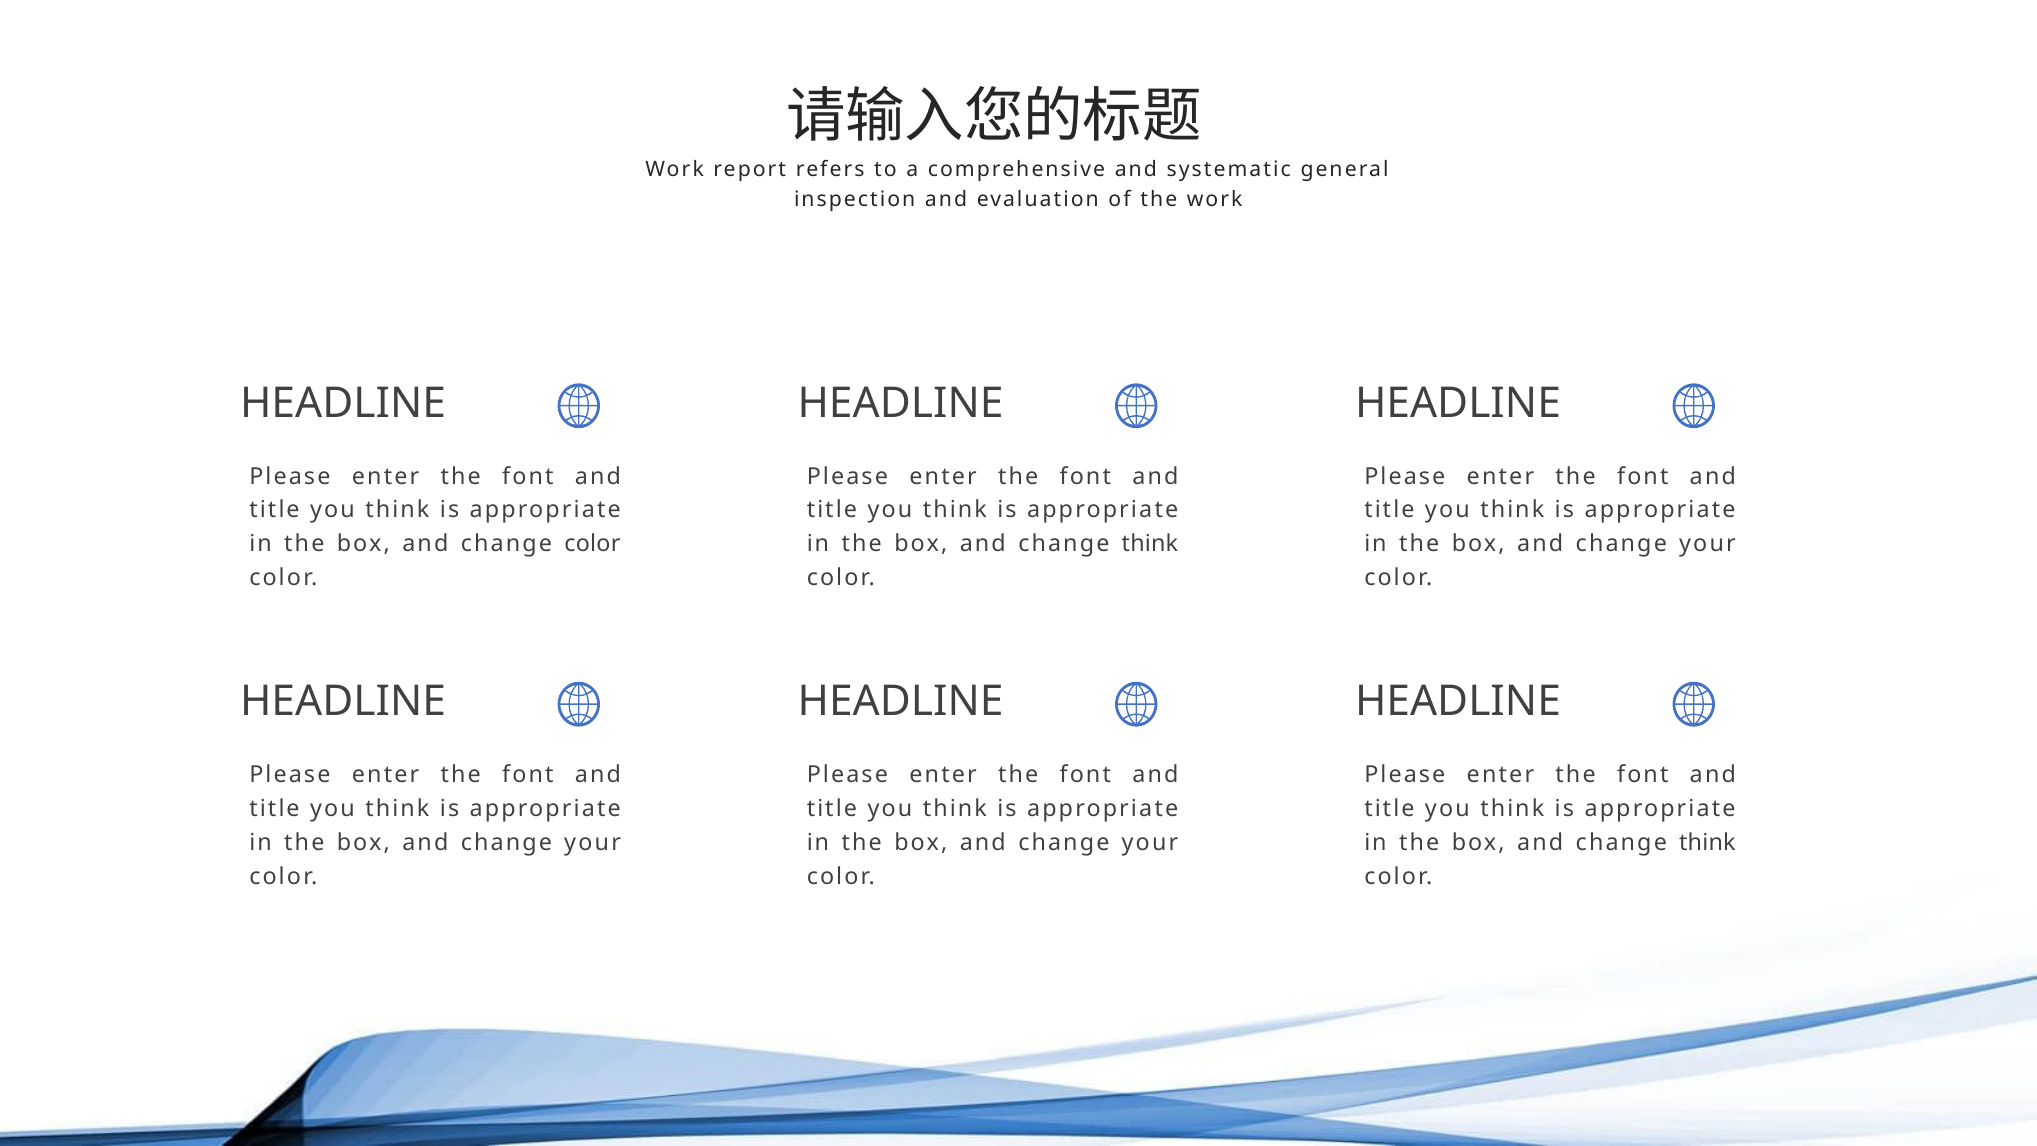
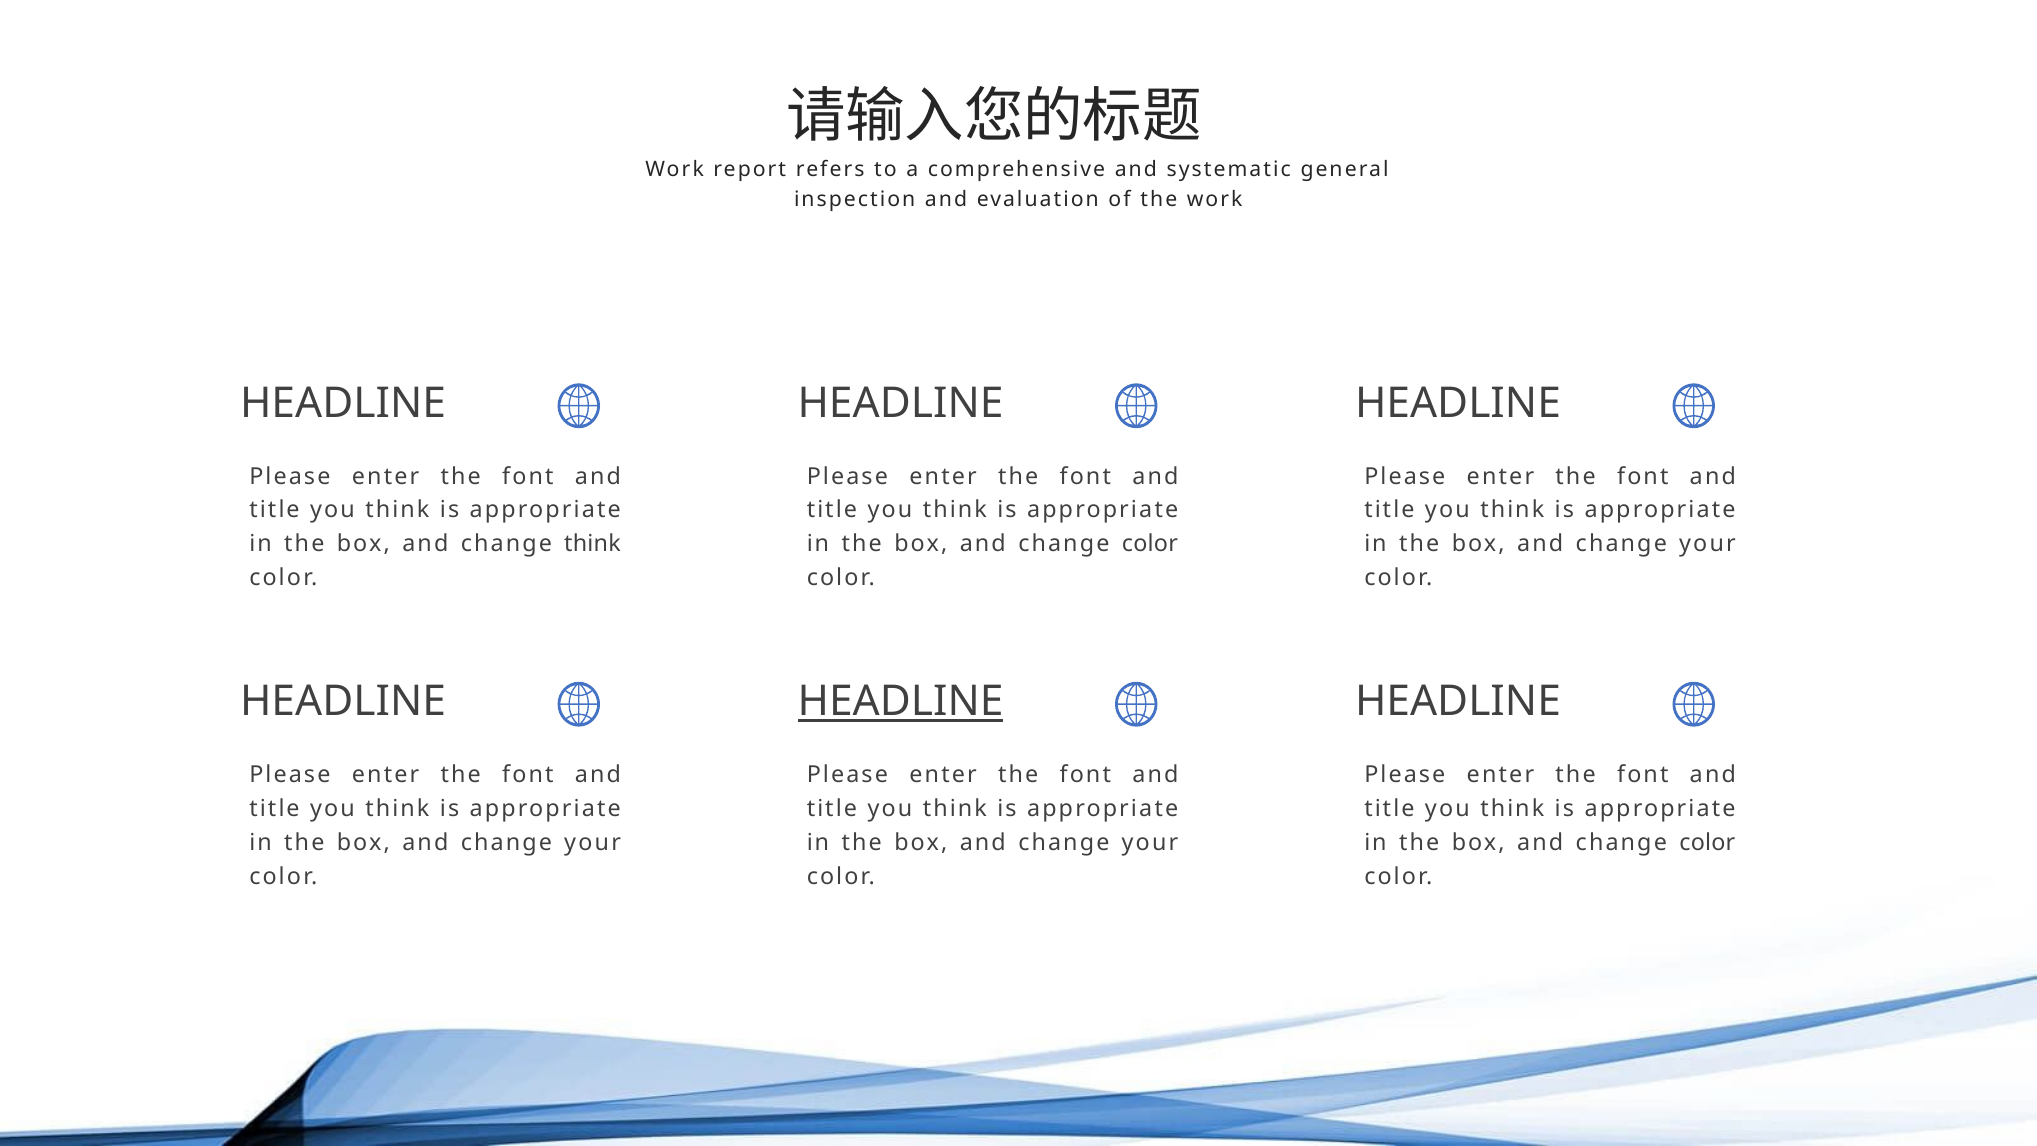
change color: color -> think
think at (1150, 544): think -> color
HEADLINE at (901, 702) underline: none -> present
think at (1707, 842): think -> color
